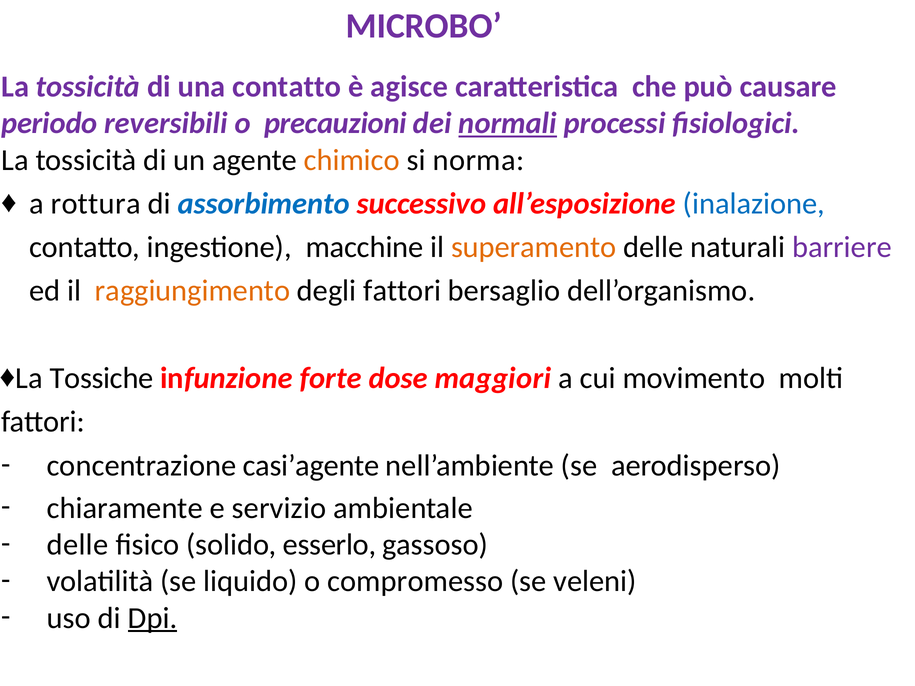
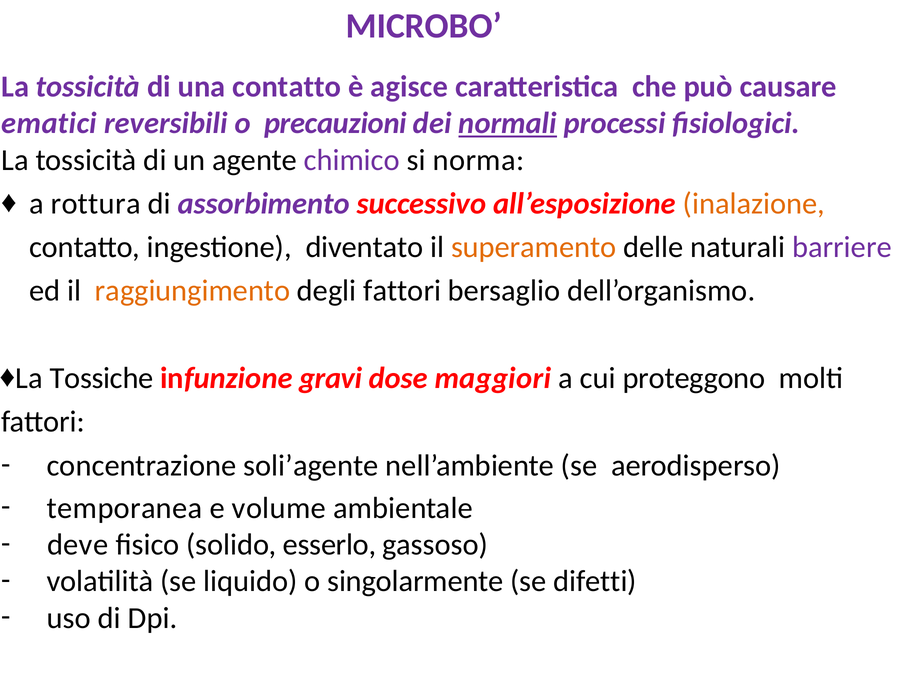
periodo: periodo -> ematici
chimico colour: orange -> purple
assorbimento colour: blue -> purple
inalazione colour: blue -> orange
macchine: macchine -> diventato
forte: forte -> gravi
movimento: movimento -> proteggono
casi’agente: casi’agente -> soli’agente
chiaramente: chiaramente -> temporanea
servizio: servizio -> volume
delle at (78, 545): delle -> deve
compromesso: compromesso -> singolarmente
veleni: veleni -> difetti
Dpi underline: present -> none
